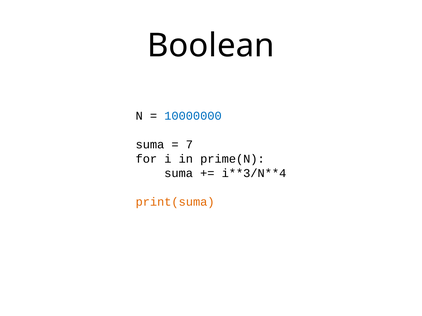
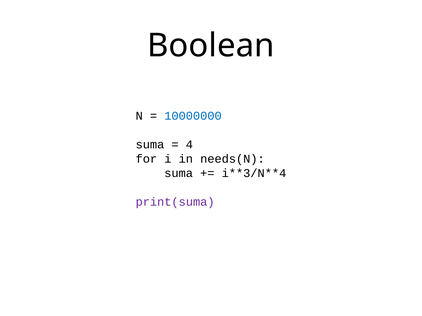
7: 7 -> 4
prime(N: prime(N -> needs(N
print(suma colour: orange -> purple
